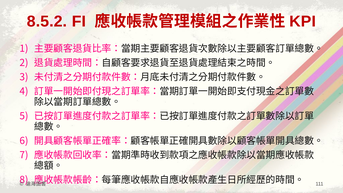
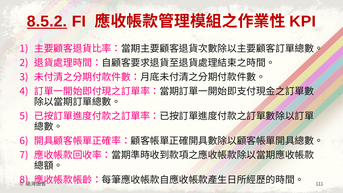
8.5.2 underline: none -> present
